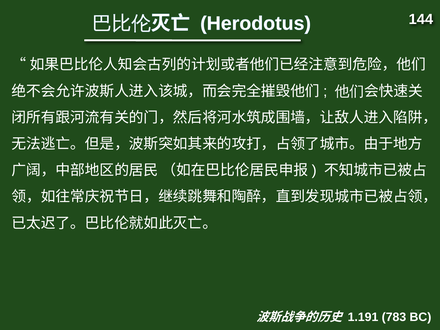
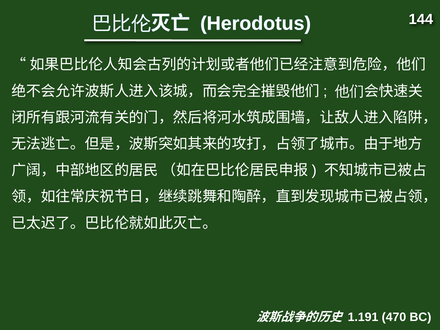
783: 783 -> 470
